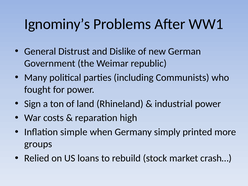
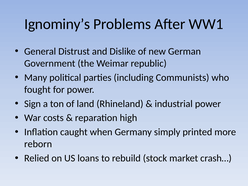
simple: simple -> caught
groups: groups -> reborn
